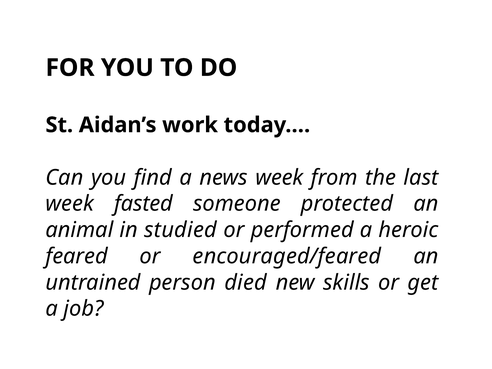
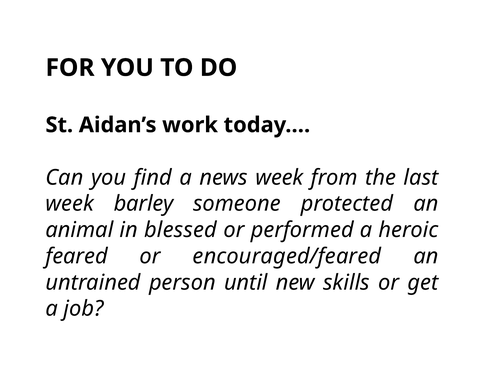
fasted: fasted -> barley
studied: studied -> blessed
died: died -> until
